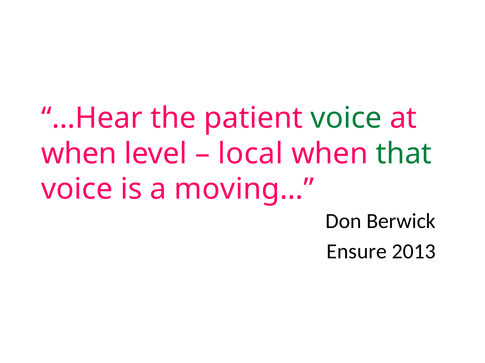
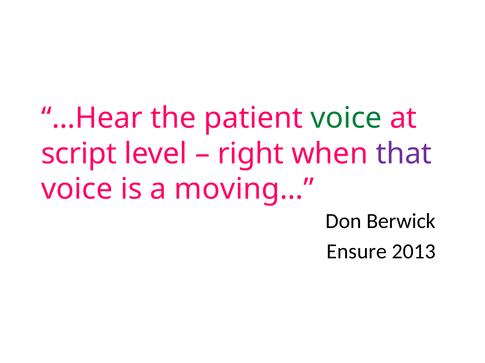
when at (79, 154): when -> script
local: local -> right
that colour: green -> purple
